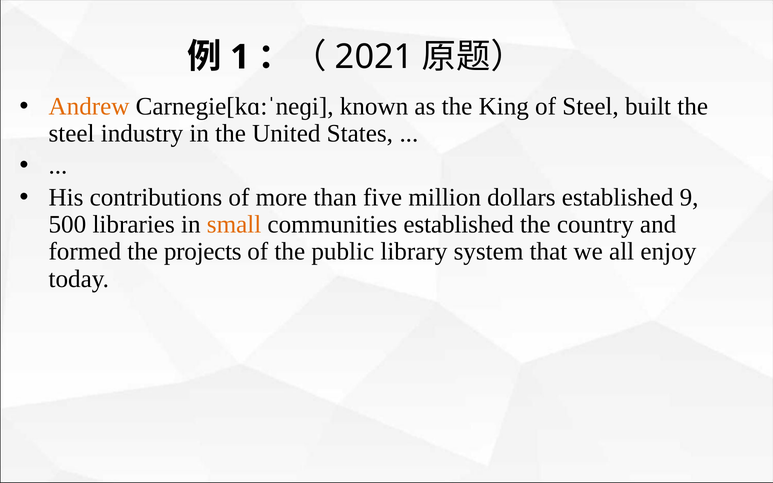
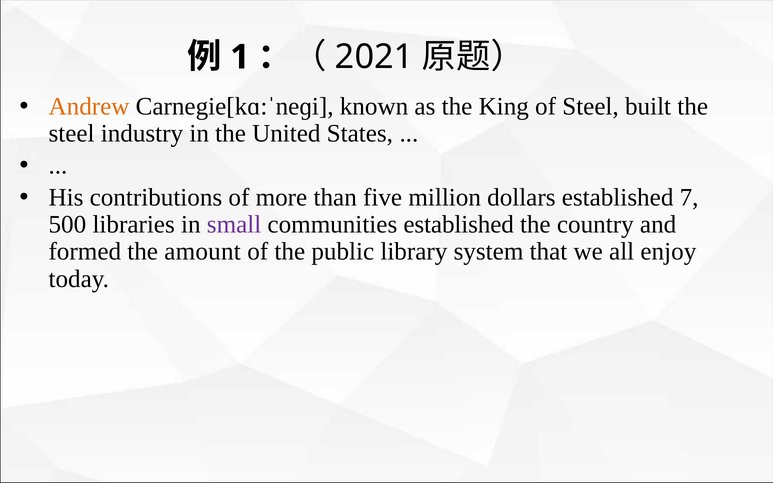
9: 9 -> 7
small colour: orange -> purple
projects: projects -> amount
